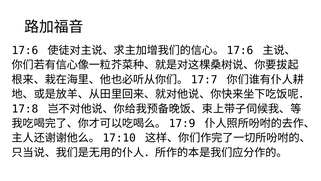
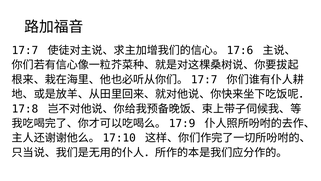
17:6: 17:6 -> 17:7
